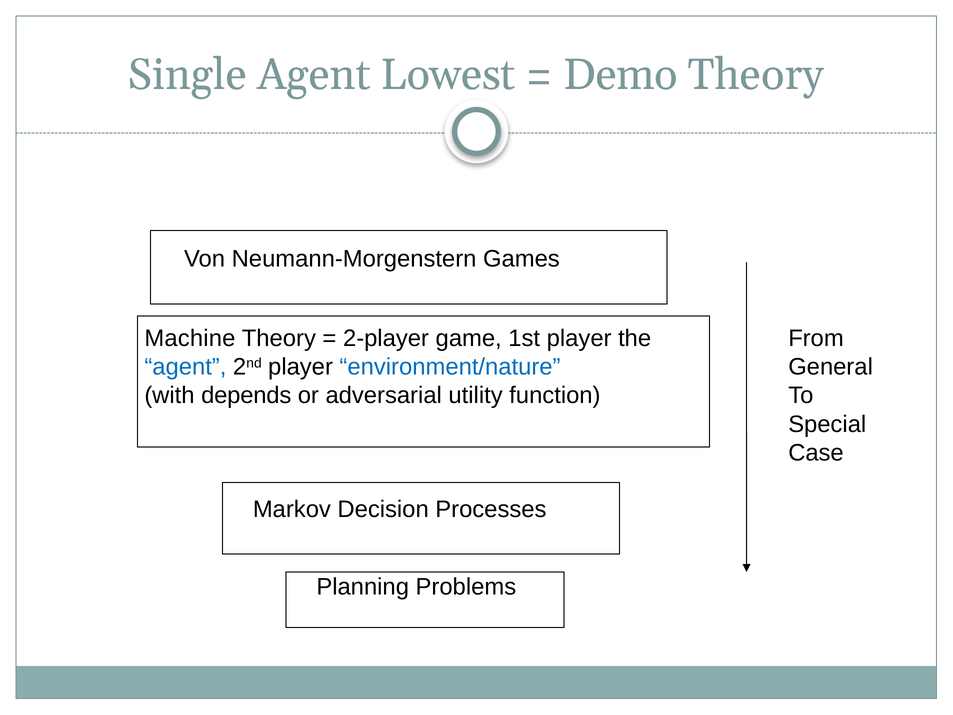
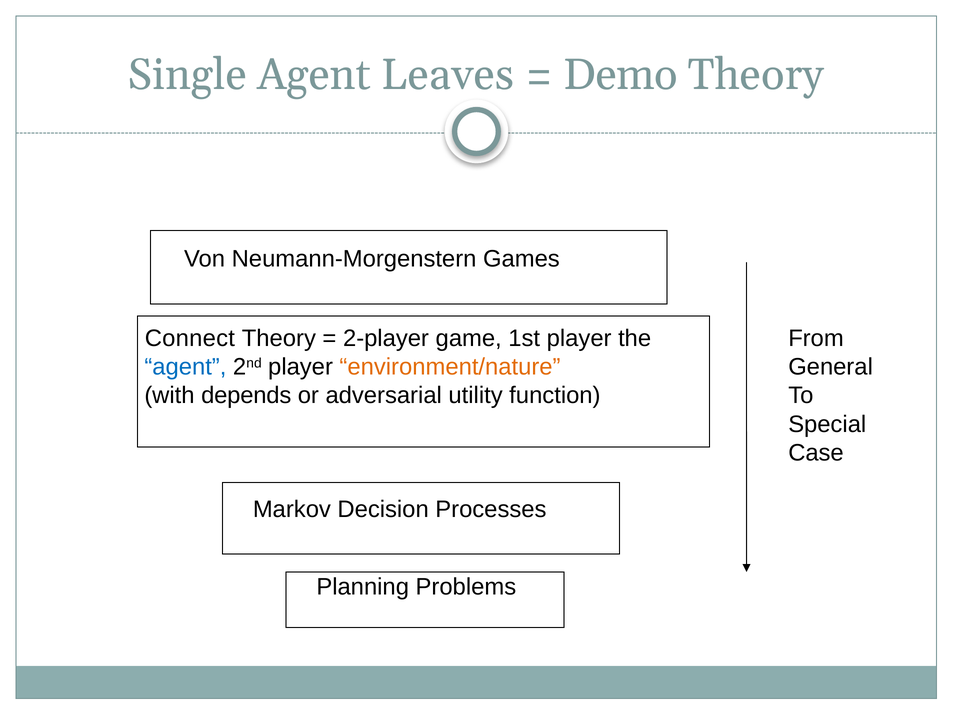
Lowest: Lowest -> Leaves
Machine: Machine -> Connect
environment/nature colour: blue -> orange
